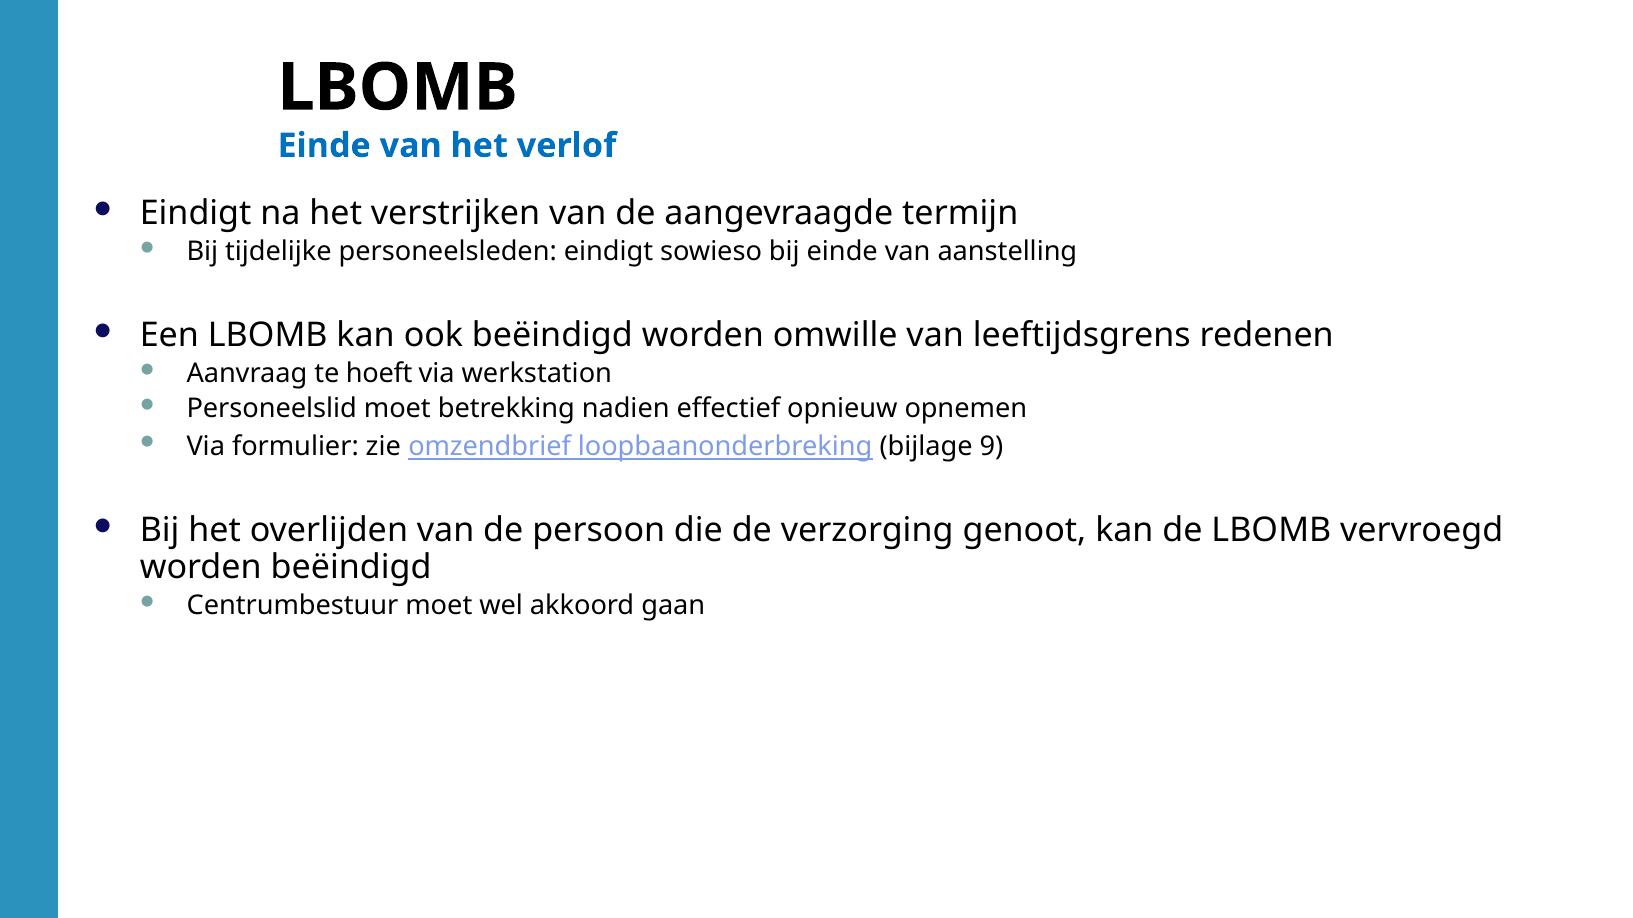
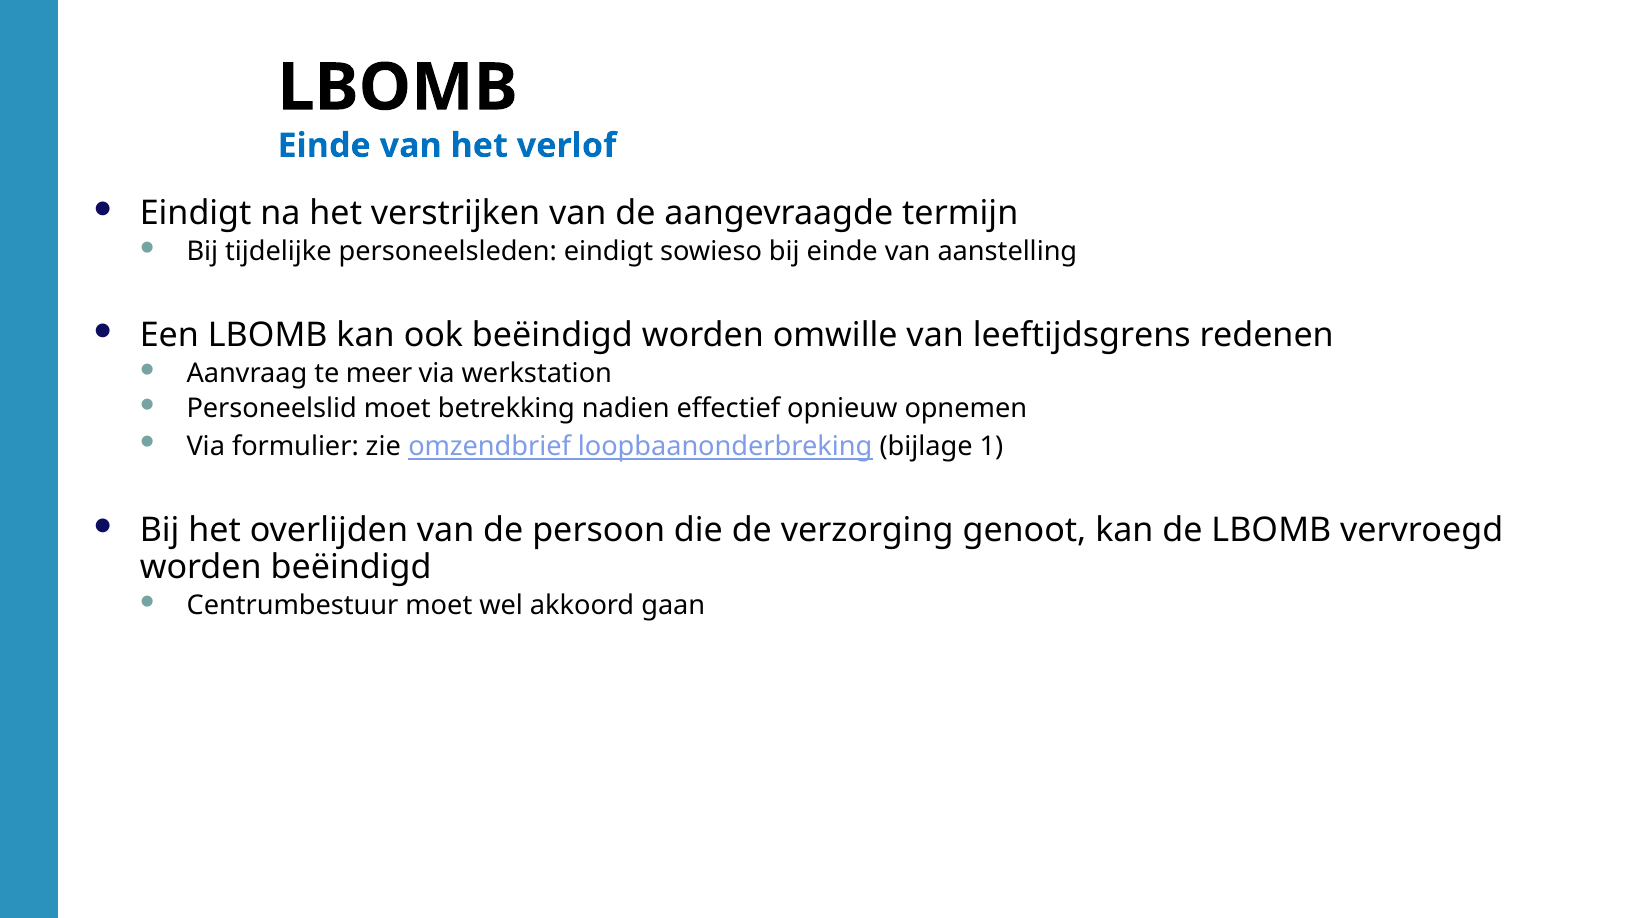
hoeft: hoeft -> meer
9: 9 -> 1
